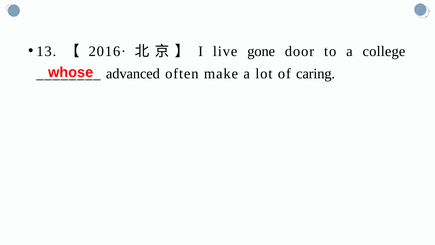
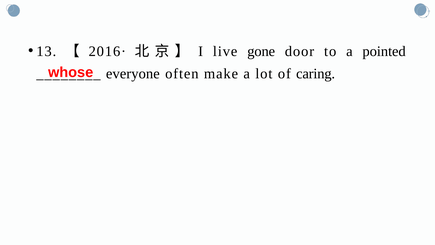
college: college -> pointed
advanced: advanced -> everyone
